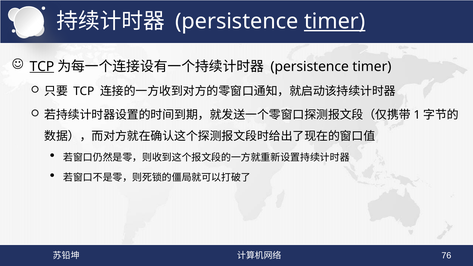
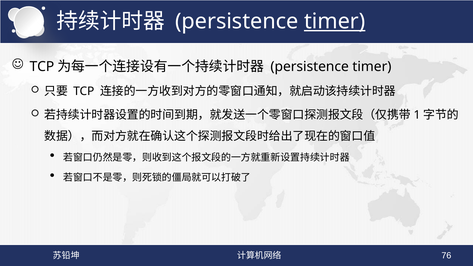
TCP at (42, 66) underline: present -> none
